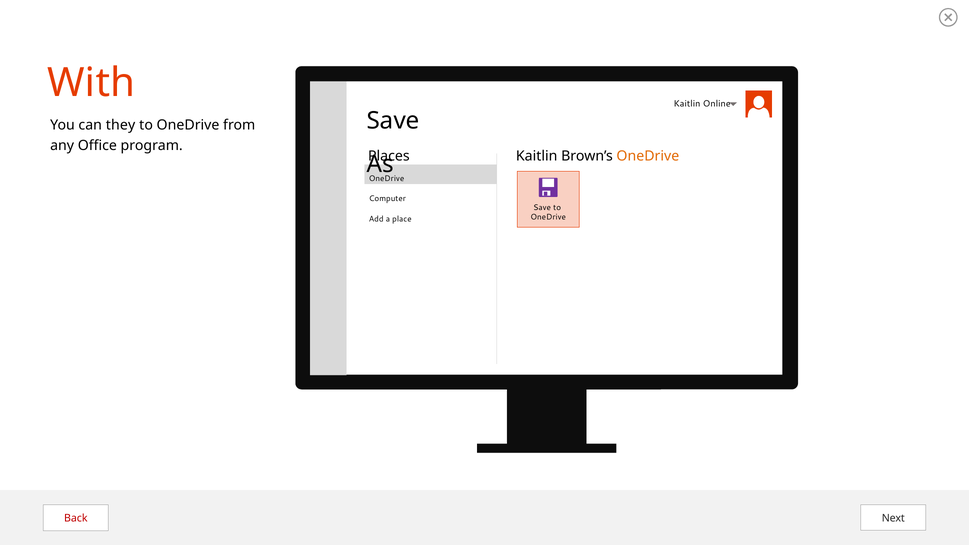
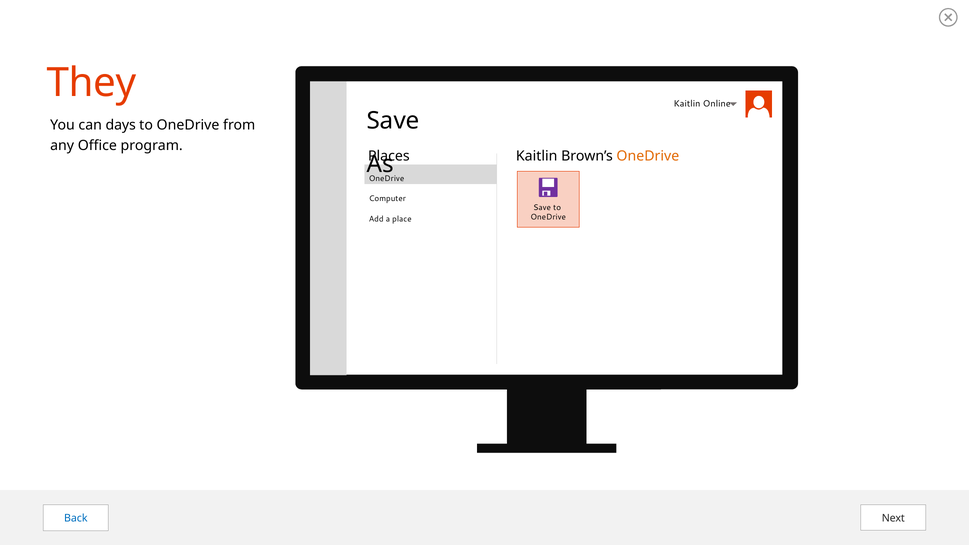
With: With -> They
they: they -> days
Back colour: red -> blue
